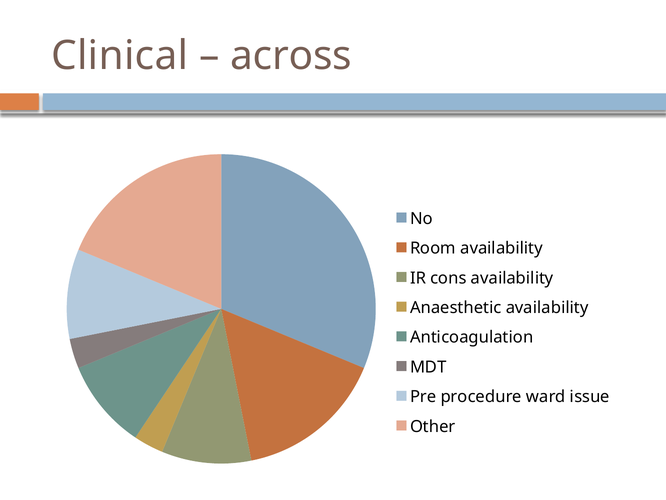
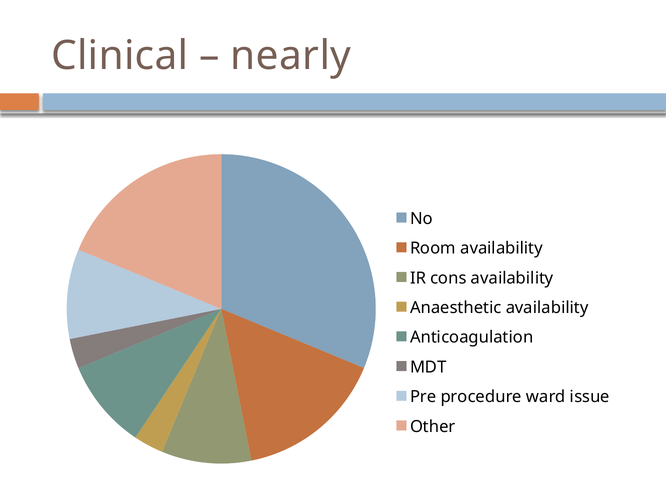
across: across -> nearly
